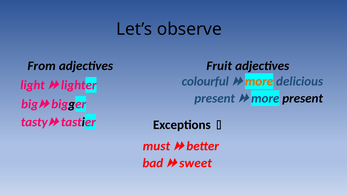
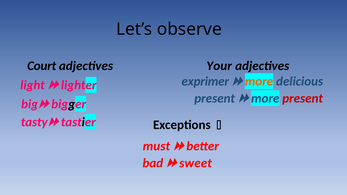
From: From -> Court
Fruit: Fruit -> Your
colourful: colourful -> exprimer
present at (303, 98) colour: black -> red
